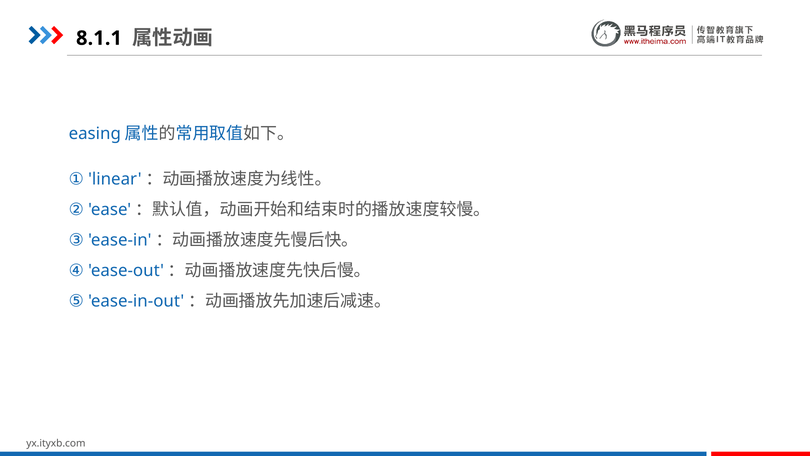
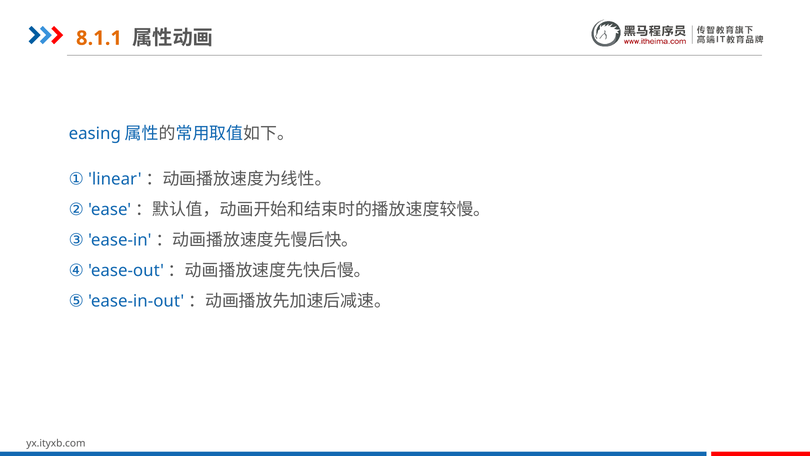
8.1.1 colour: black -> orange
